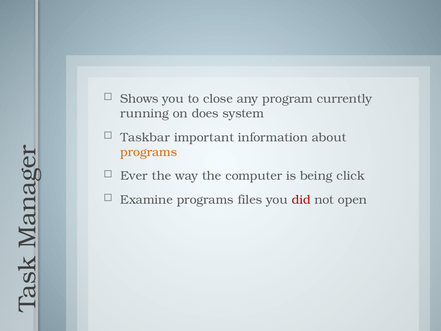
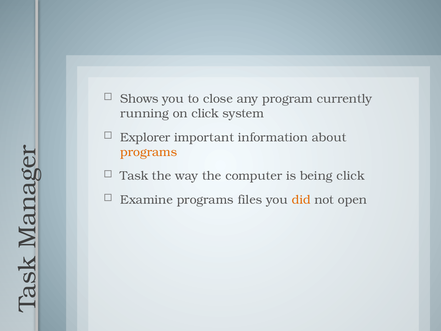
on does: does -> click
Taskbar: Taskbar -> Explorer
Ever: Ever -> Task
did colour: red -> orange
